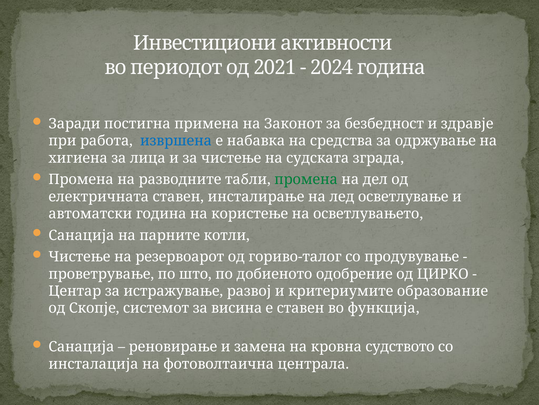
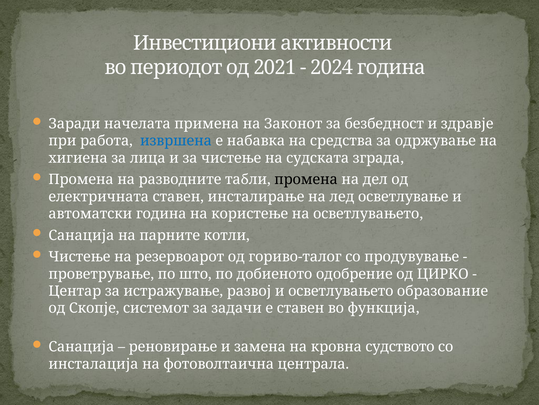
постигна: постигна -> начелата
промена at (306, 179) colour: green -> black
и критериумите: критериумите -> осветлувањето
висина: висина -> задачи
